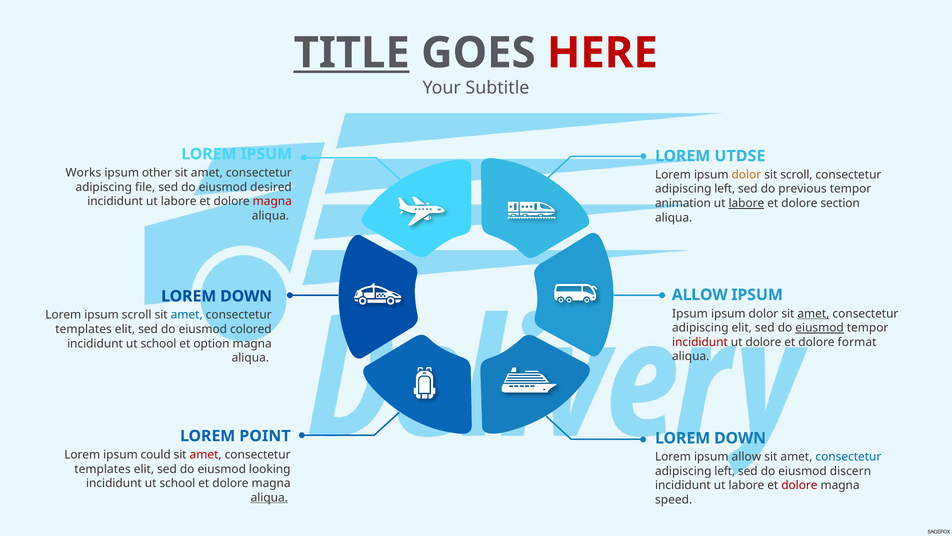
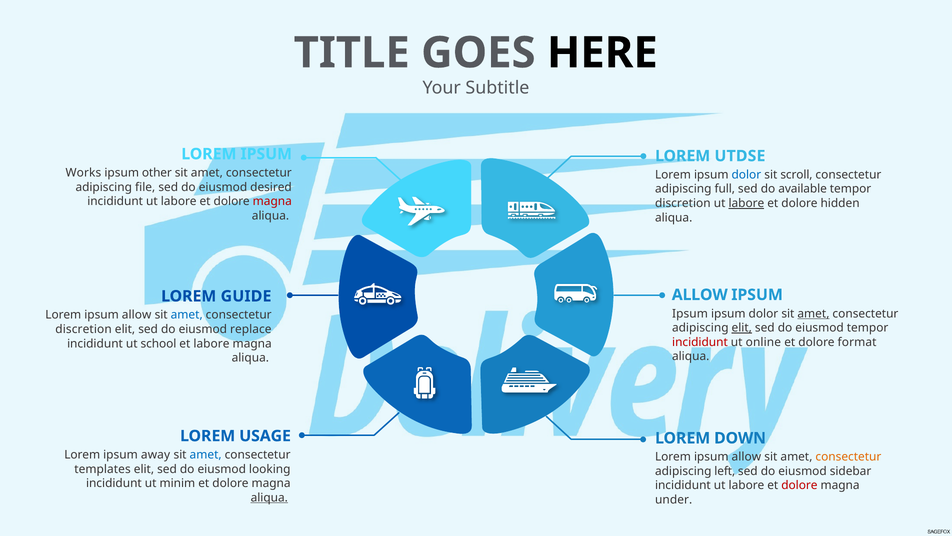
TITLE underline: present -> none
HERE colour: red -> black
dolor at (746, 175) colour: orange -> blue
left at (725, 189): left -> full
previous: previous -> available
animation at (683, 203): animation -> discretion
section: section -> hidden
DOWN at (246, 296): DOWN -> GUIDE
scroll at (137, 315): scroll -> allow
elit at (742, 328) underline: none -> present
eiusmod at (820, 328) underline: present -> none
templates at (84, 329): templates -> discretion
colored: colored -> replace
ut dolore: dolore -> online
et option: option -> labore
POINT: POINT -> USAGE
could: could -> away
amet at (206, 454) colour: red -> blue
consectetur at (848, 457) colour: blue -> orange
discern: discern -> sidebar
school at (177, 483): school -> minim
speed: speed -> under
